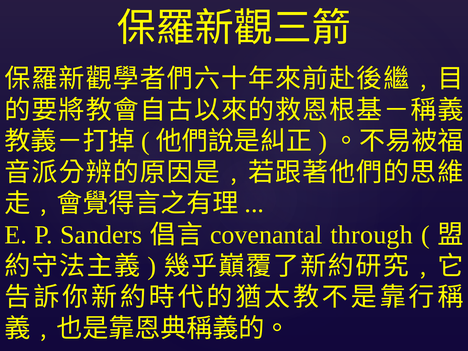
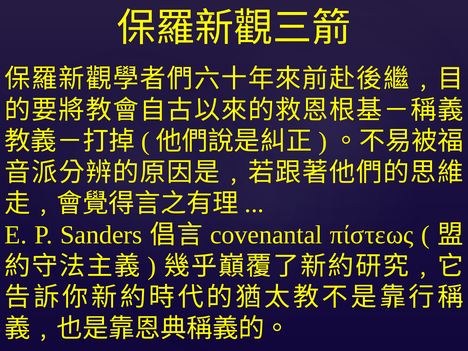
through: through -> πίστεως
